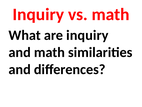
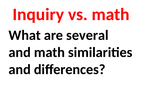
are inquiry: inquiry -> several
